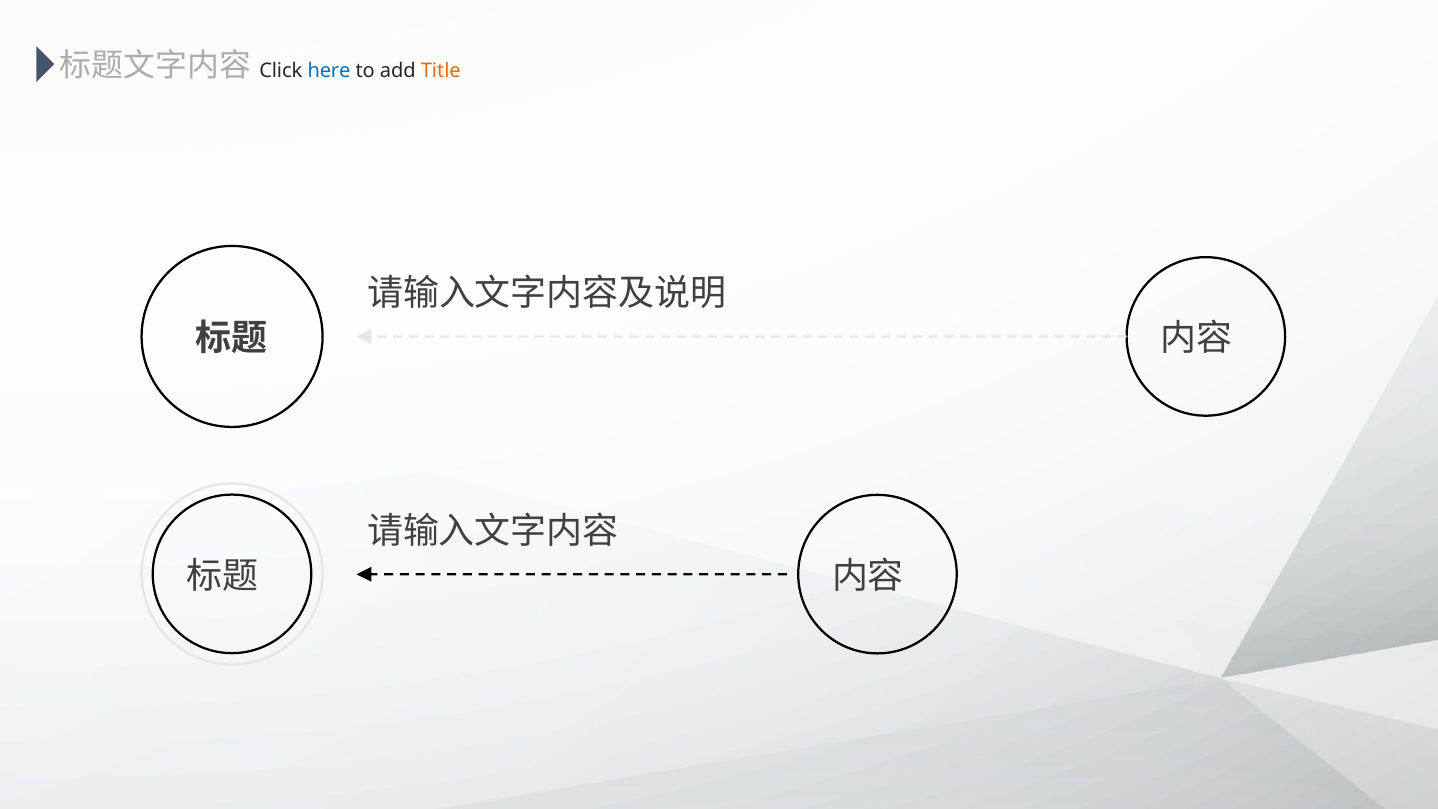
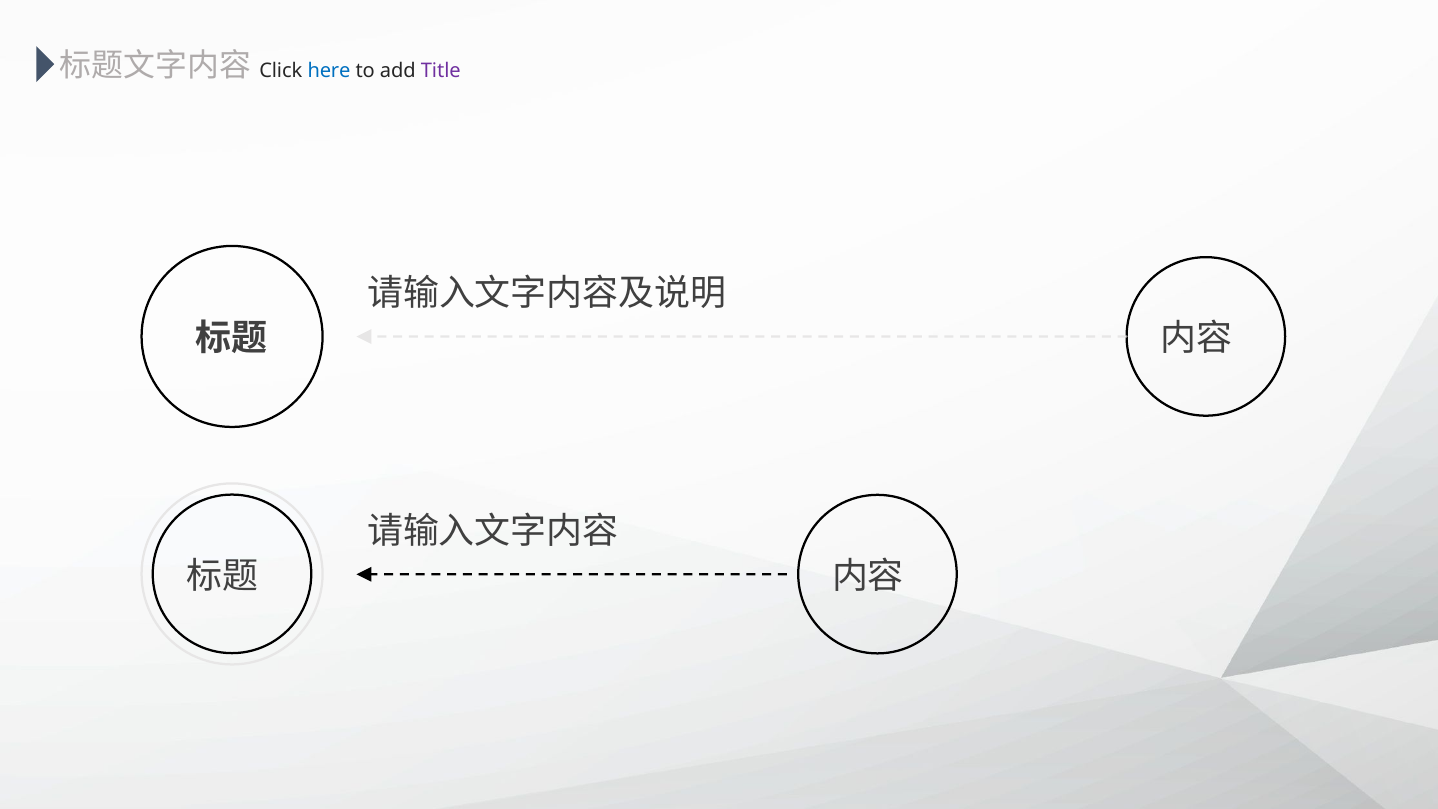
Title colour: orange -> purple
